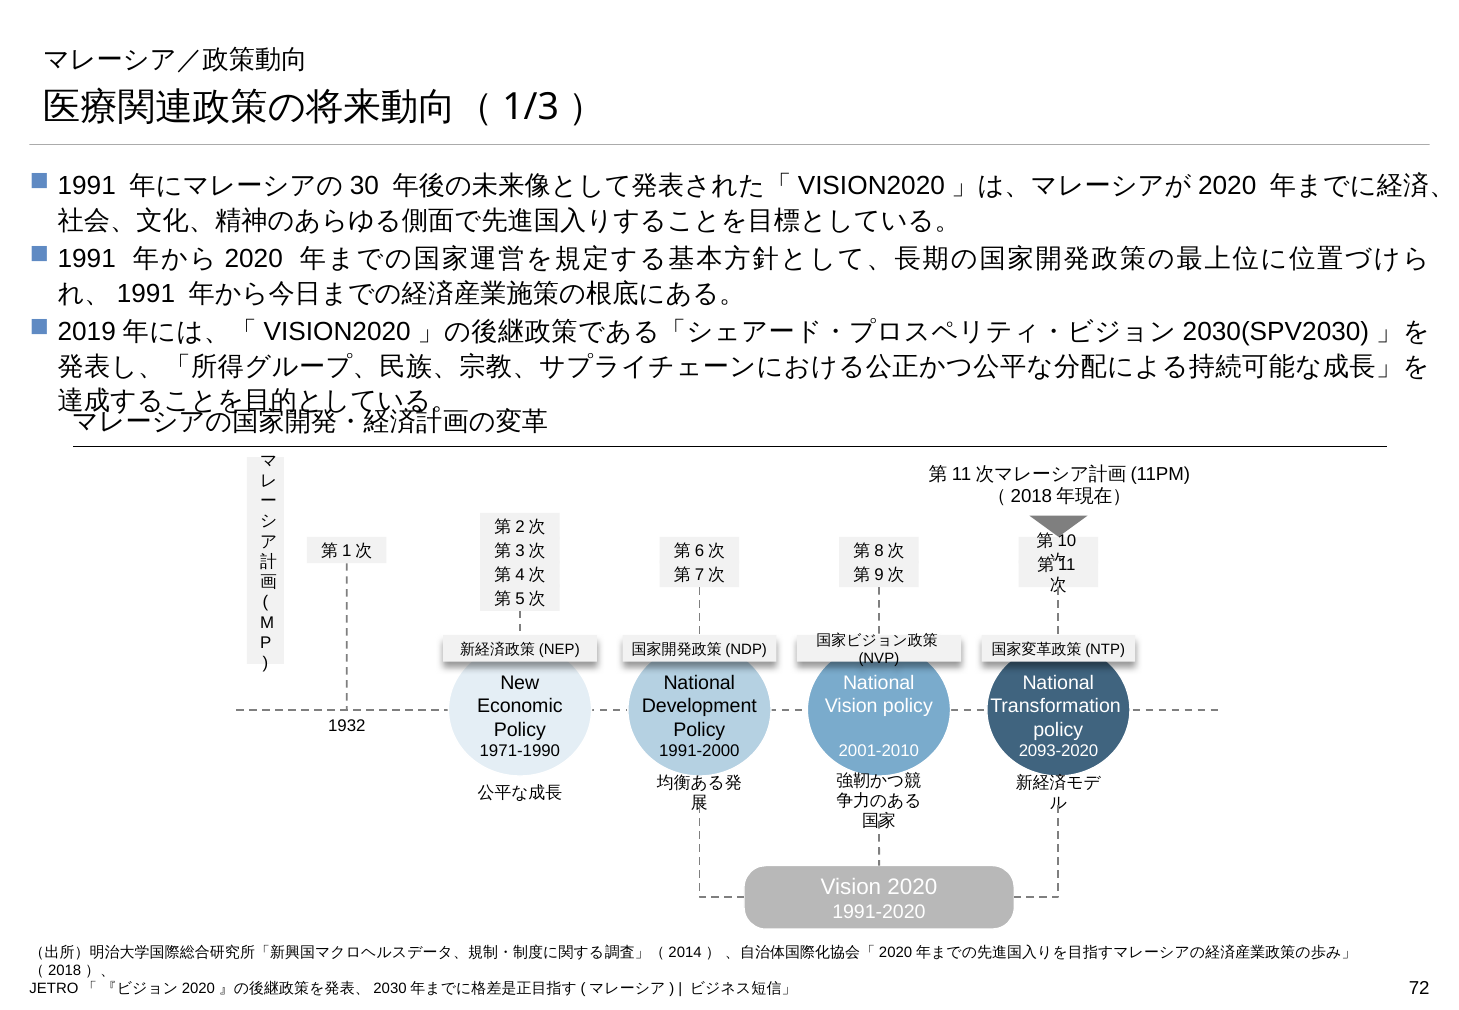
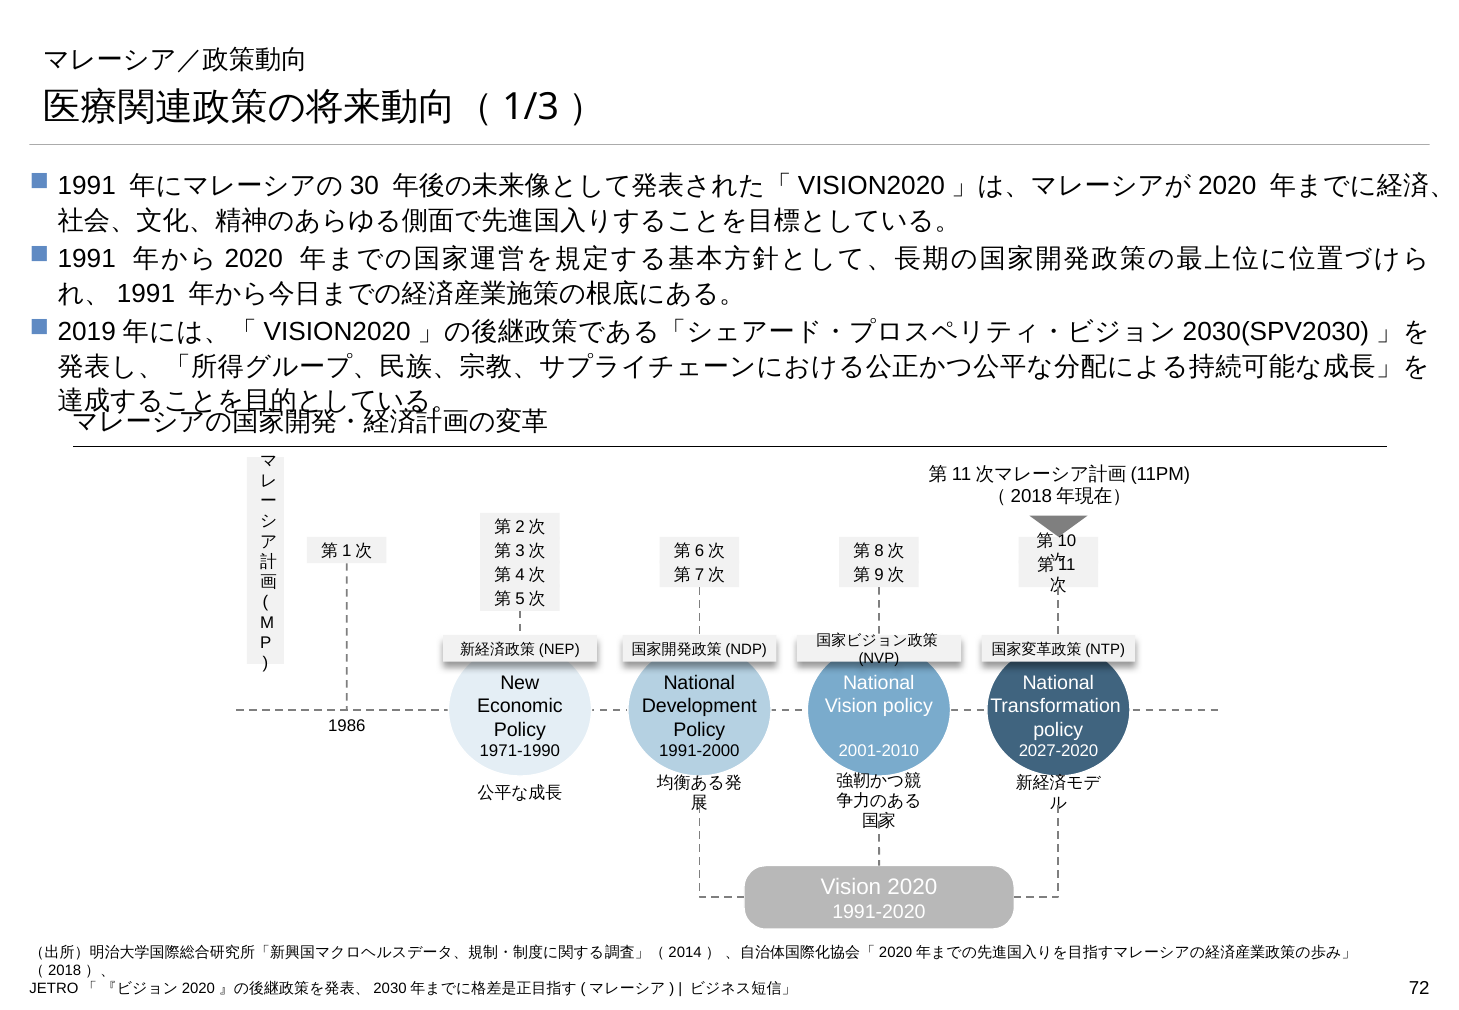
1932: 1932 -> 1986
2093-2020: 2093-2020 -> 2027-2020
